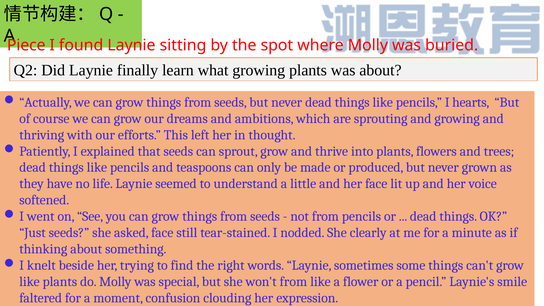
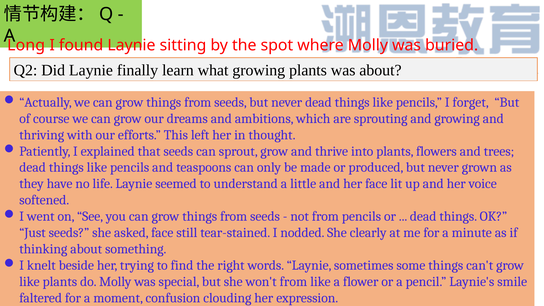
Piece: Piece -> Long
hearts: hearts -> forget
